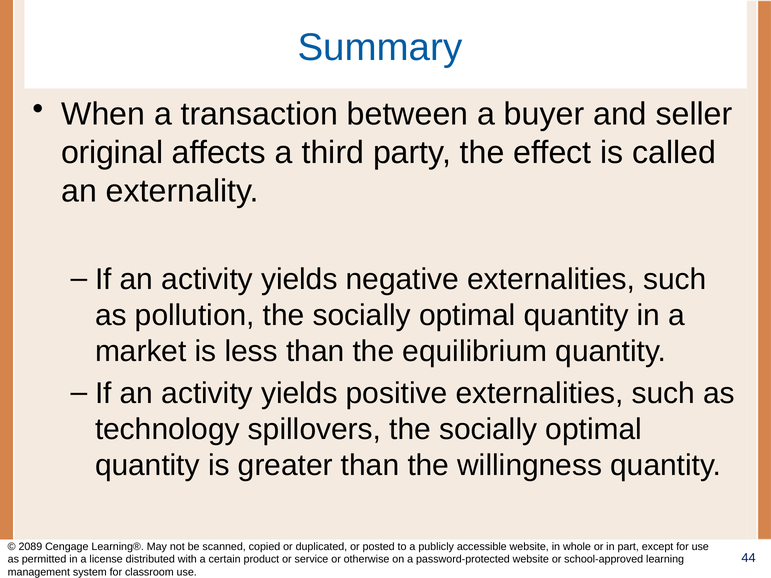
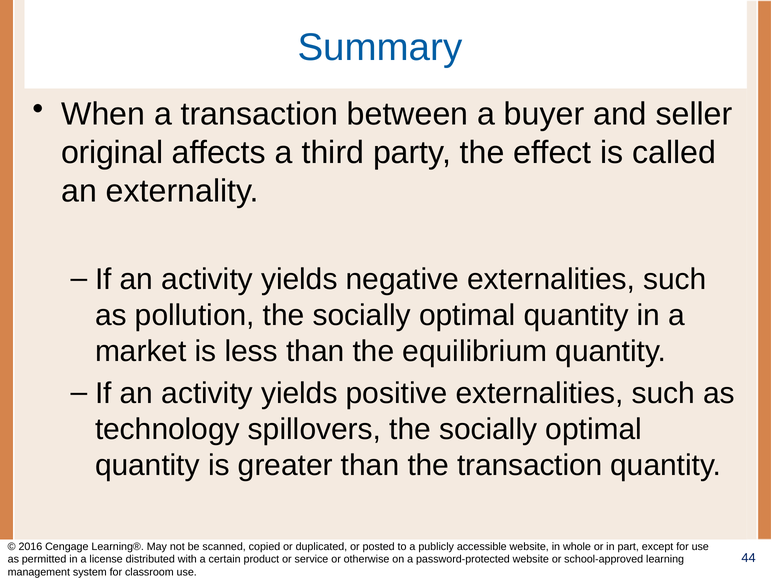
the willingness: willingness -> transaction
2089: 2089 -> 2016
